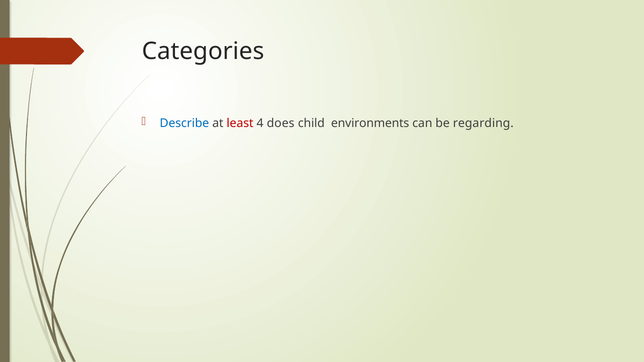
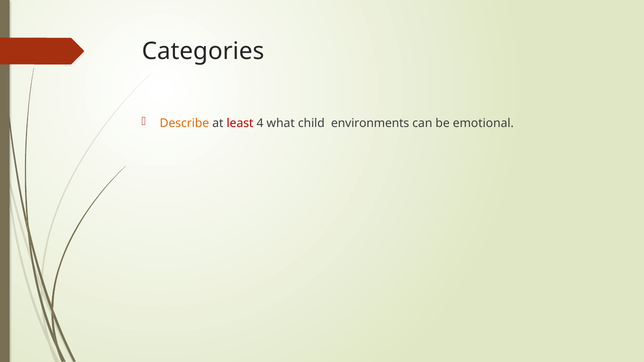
Describe colour: blue -> orange
does: does -> what
regarding: regarding -> emotional
